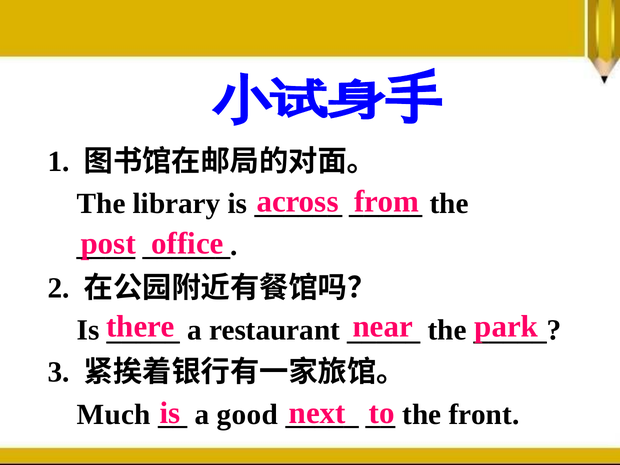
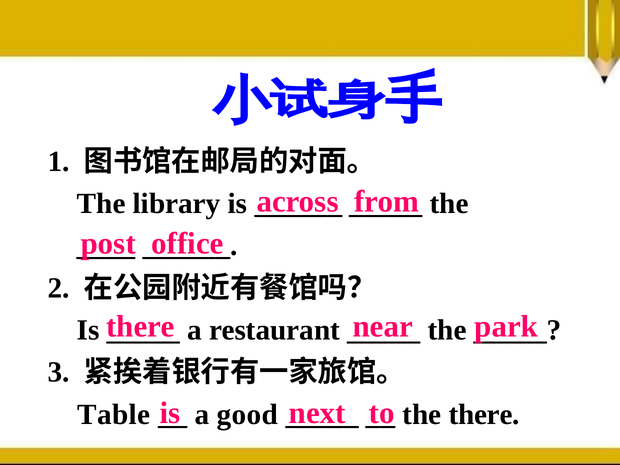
Much: Much -> Table
the front: front -> there
